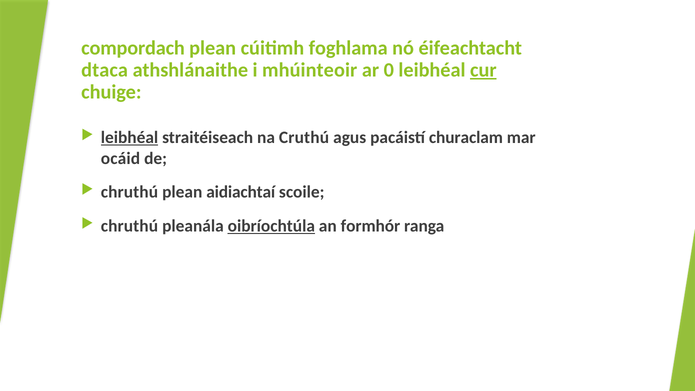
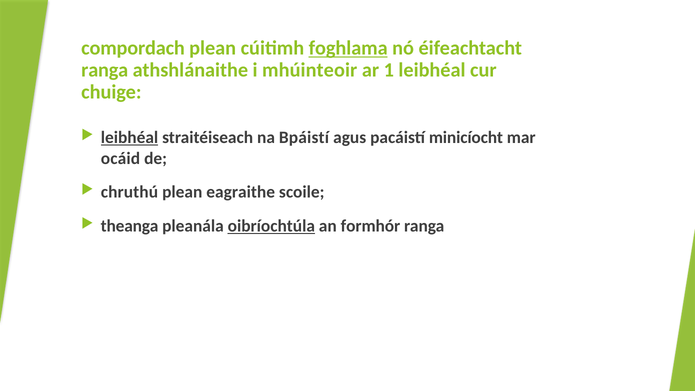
foghlama underline: none -> present
dtaca at (105, 70): dtaca -> ranga
0: 0 -> 1
cur underline: present -> none
Cruthú: Cruthú -> Bpáistí
churaclam: churaclam -> minicíocht
aidiachtaí: aidiachtaí -> eagraithe
chruthú at (129, 226): chruthú -> theanga
